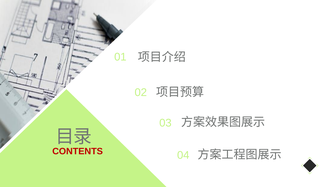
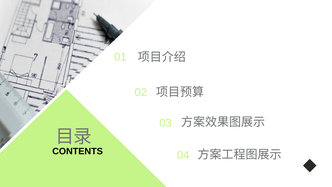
CONTENTS colour: red -> black
